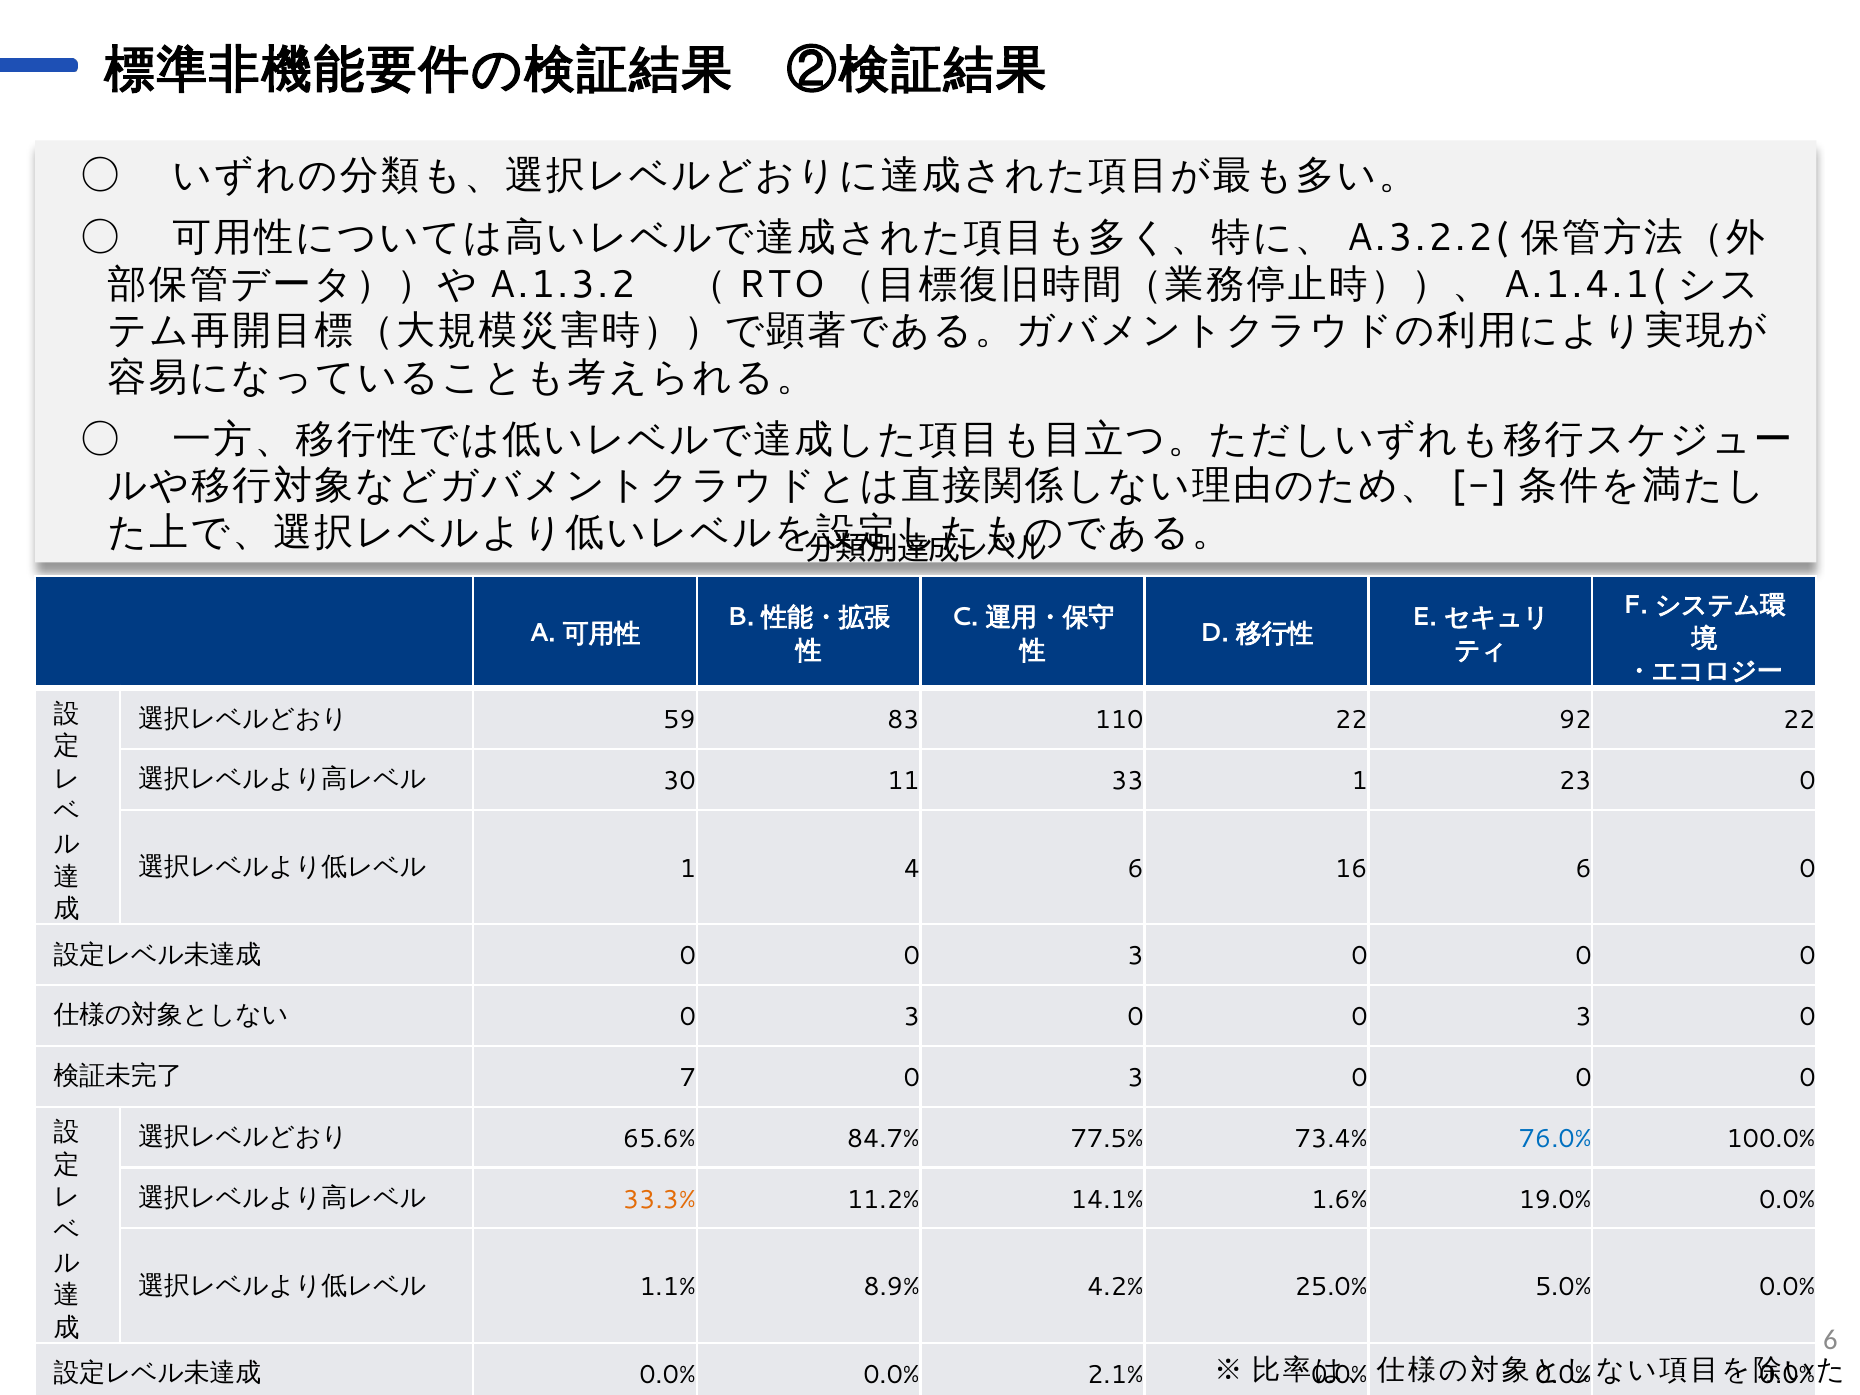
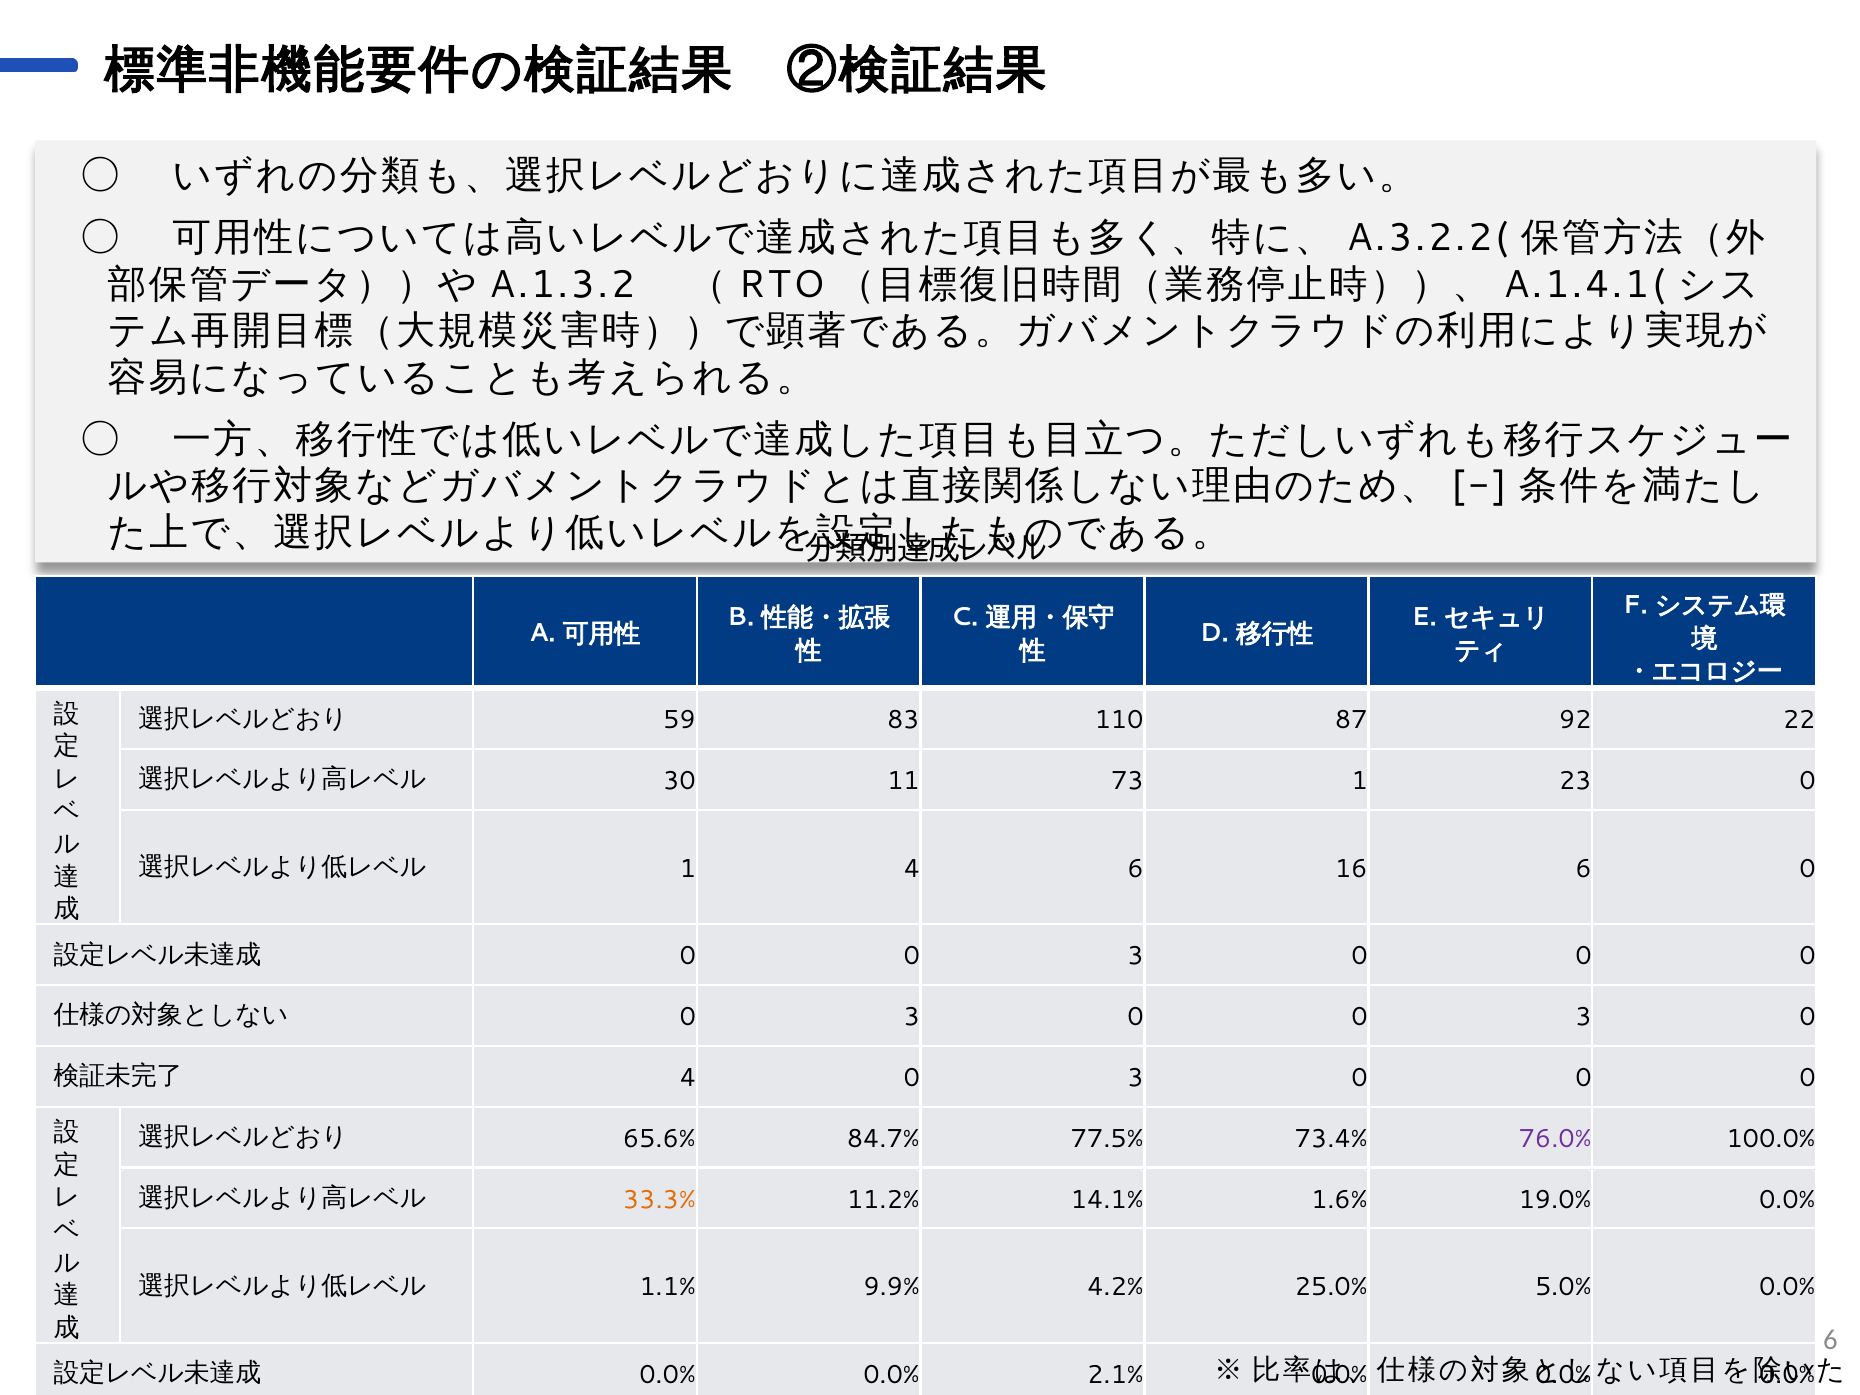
110 22: 22 -> 87
33: 33 -> 73
7 at (688, 1078): 7 -> 4
76.0% colour: blue -> purple
8.9%: 8.9% -> 9.9%
